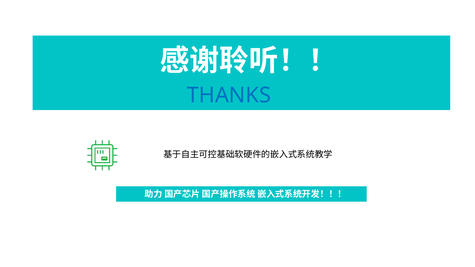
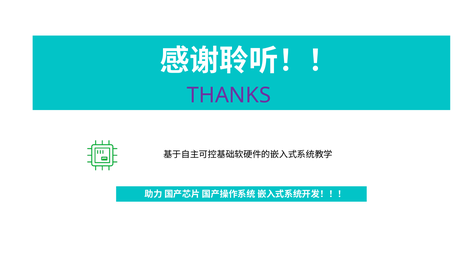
THANKS colour: blue -> purple
